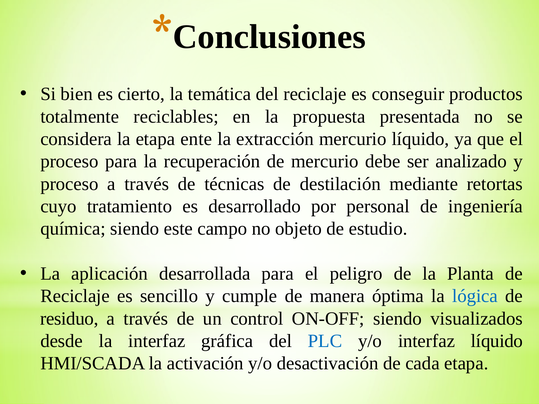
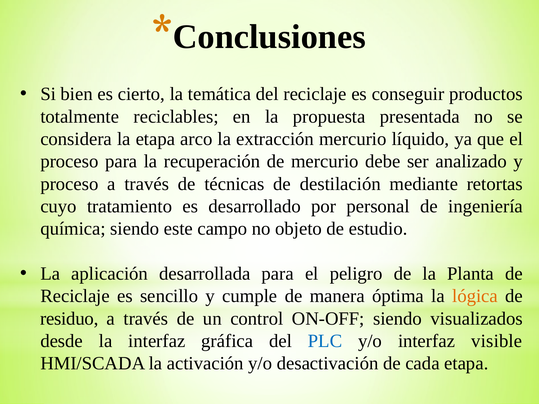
ente: ente -> arco
lógica colour: blue -> orange
interfaz líquido: líquido -> visible
